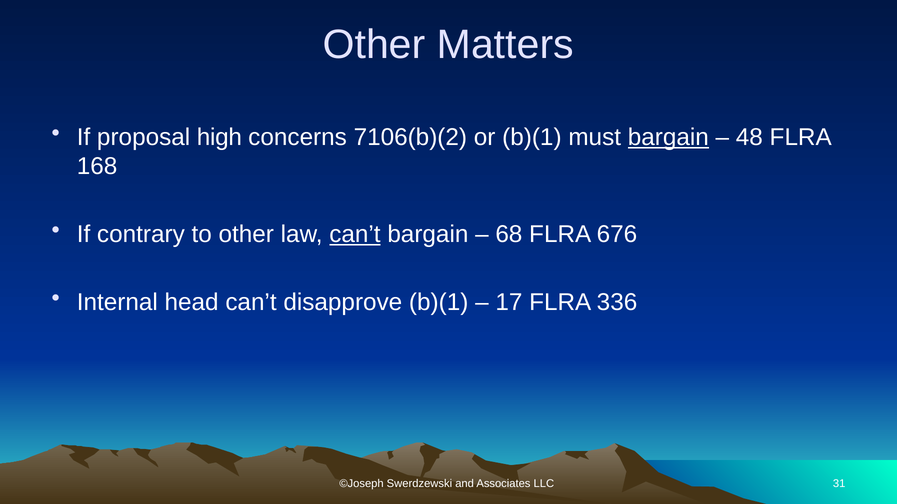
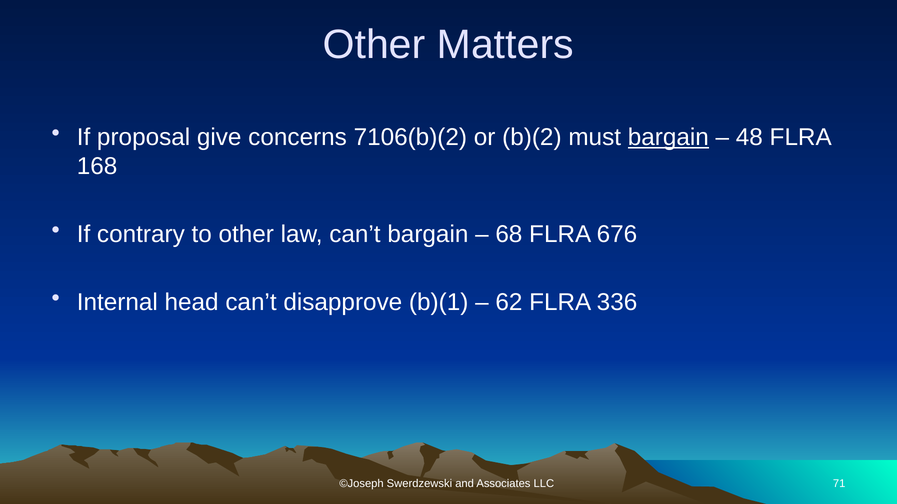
high: high -> give
or b)(1: b)(1 -> b)(2
can’t at (355, 234) underline: present -> none
17: 17 -> 62
31: 31 -> 71
